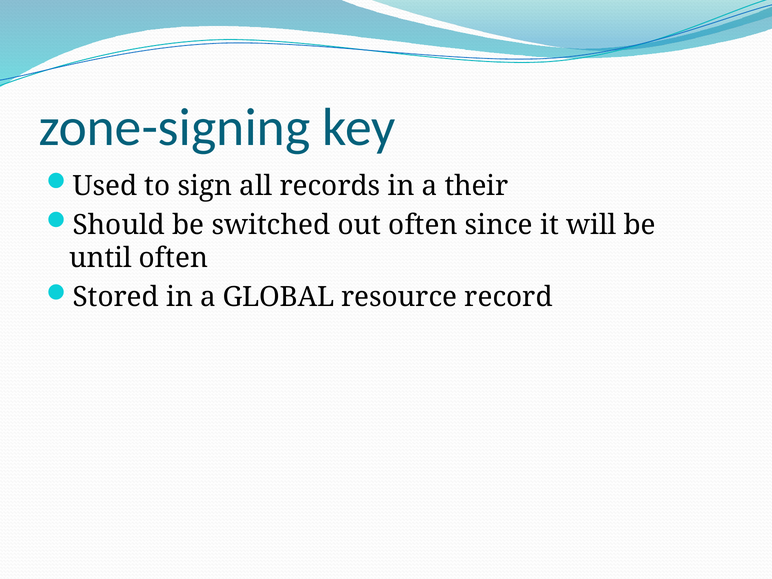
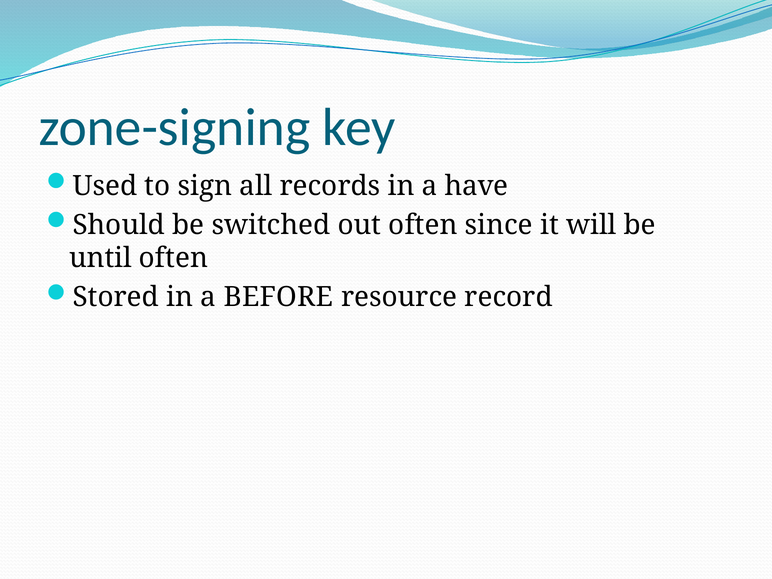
their: their -> have
GLOBAL: GLOBAL -> BEFORE
